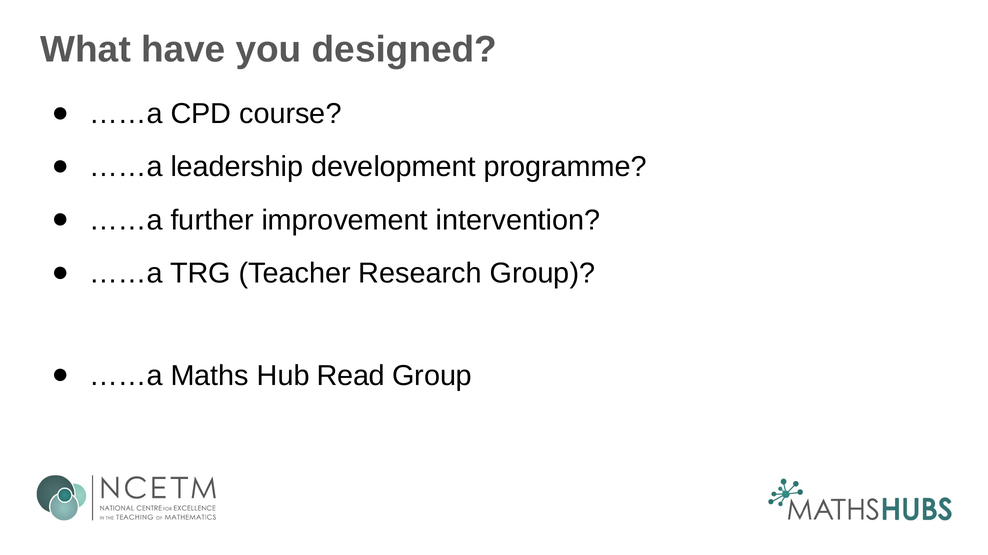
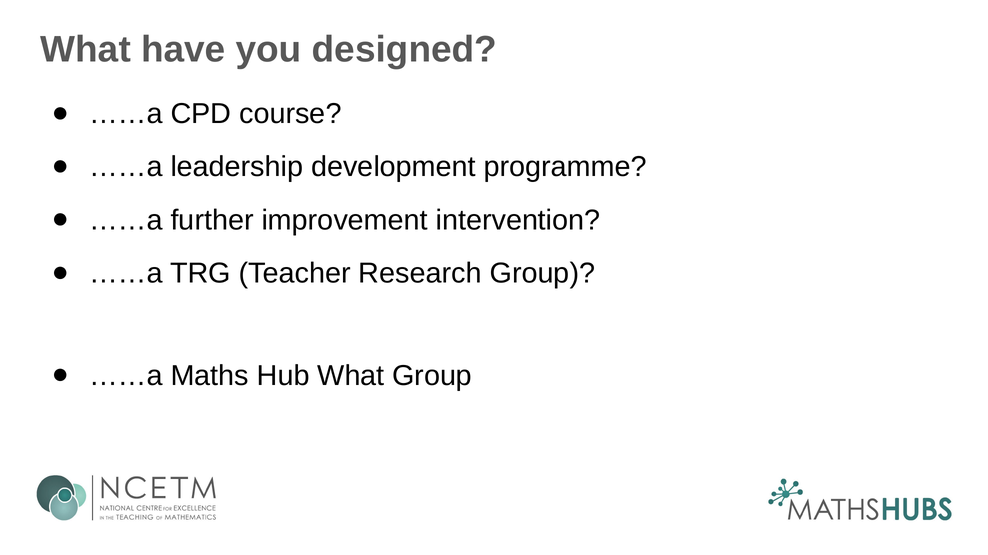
Hub Read: Read -> What
